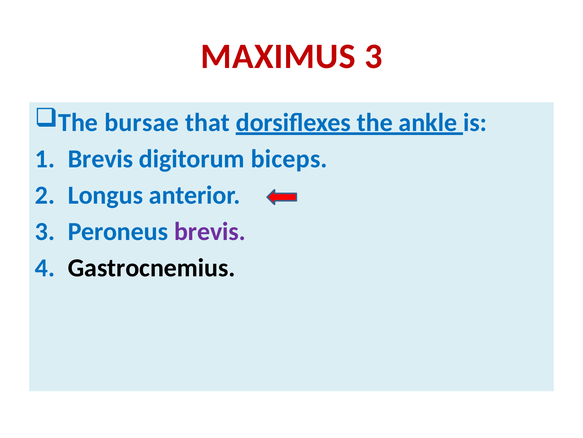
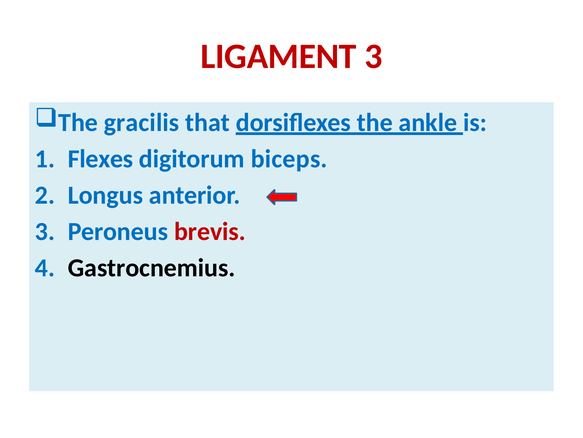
MAXIMUS: MAXIMUS -> LIGAMENT
bursae: bursae -> gracilis
Brevis at (100, 159): Brevis -> Flexes
brevis at (210, 231) colour: purple -> red
